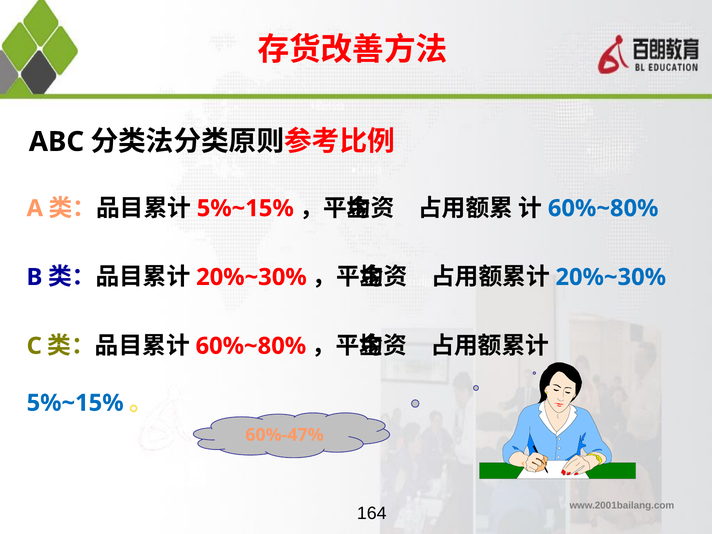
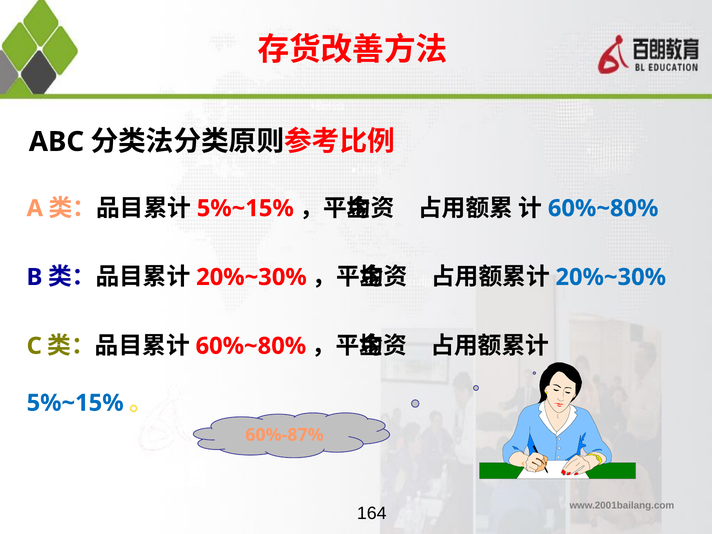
60%-47%: 60%-47% -> 60%-87%
